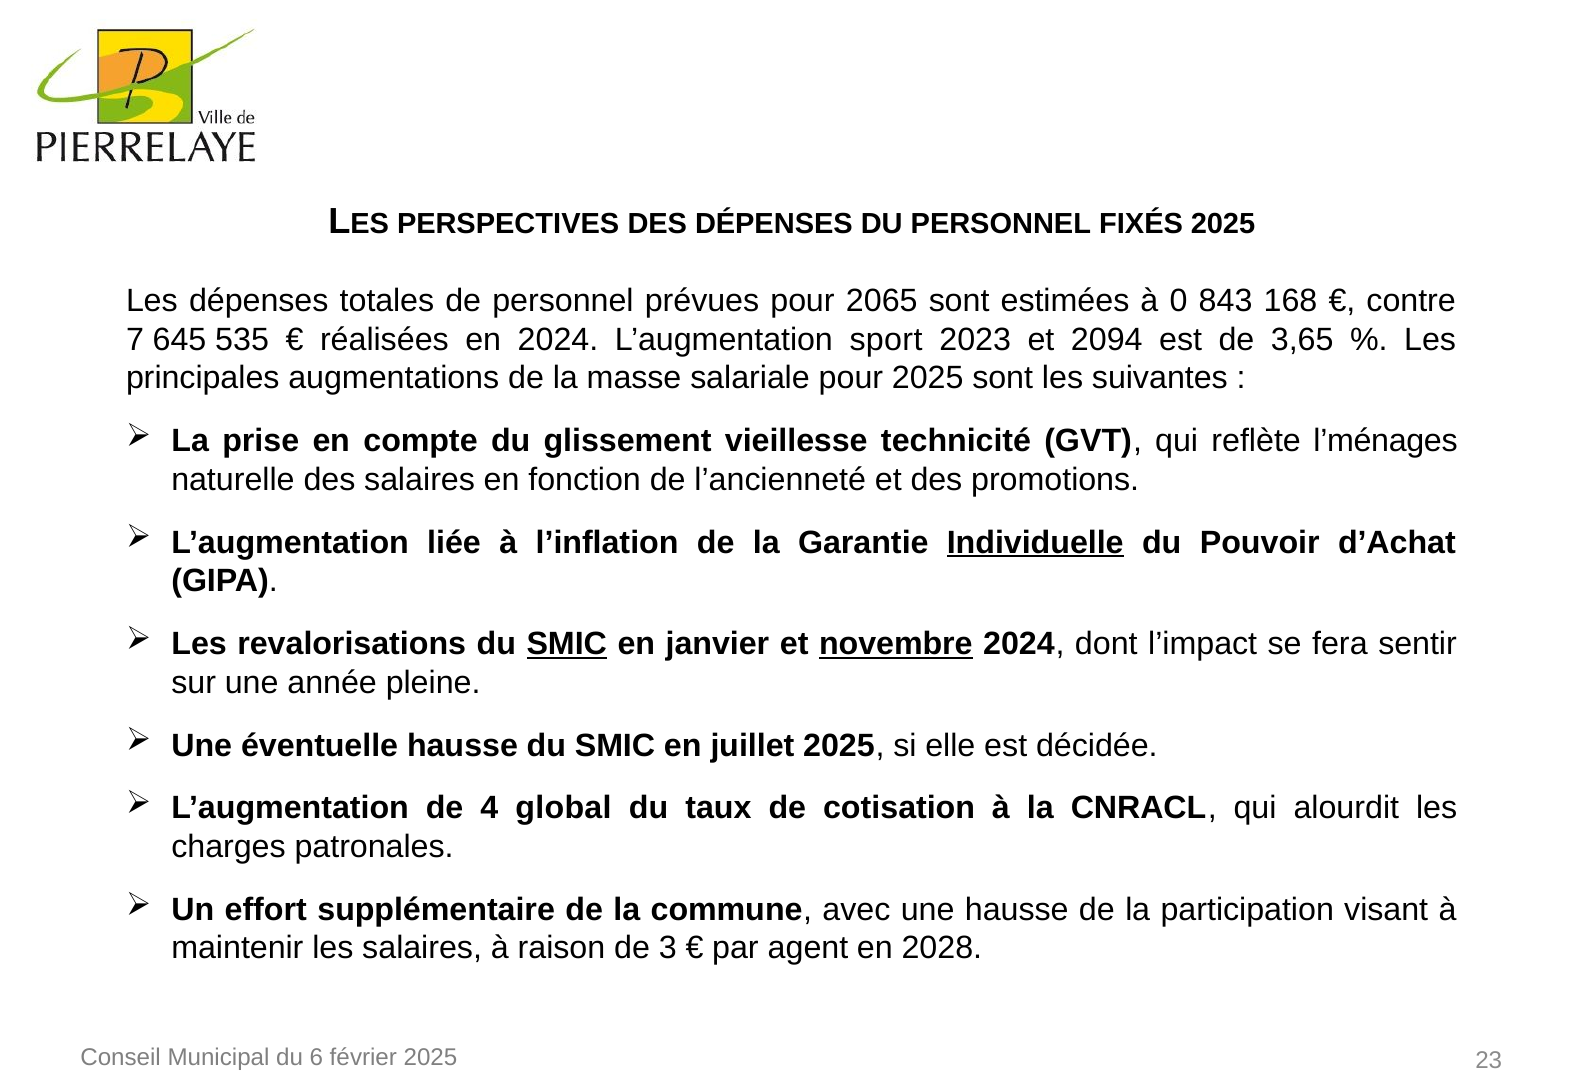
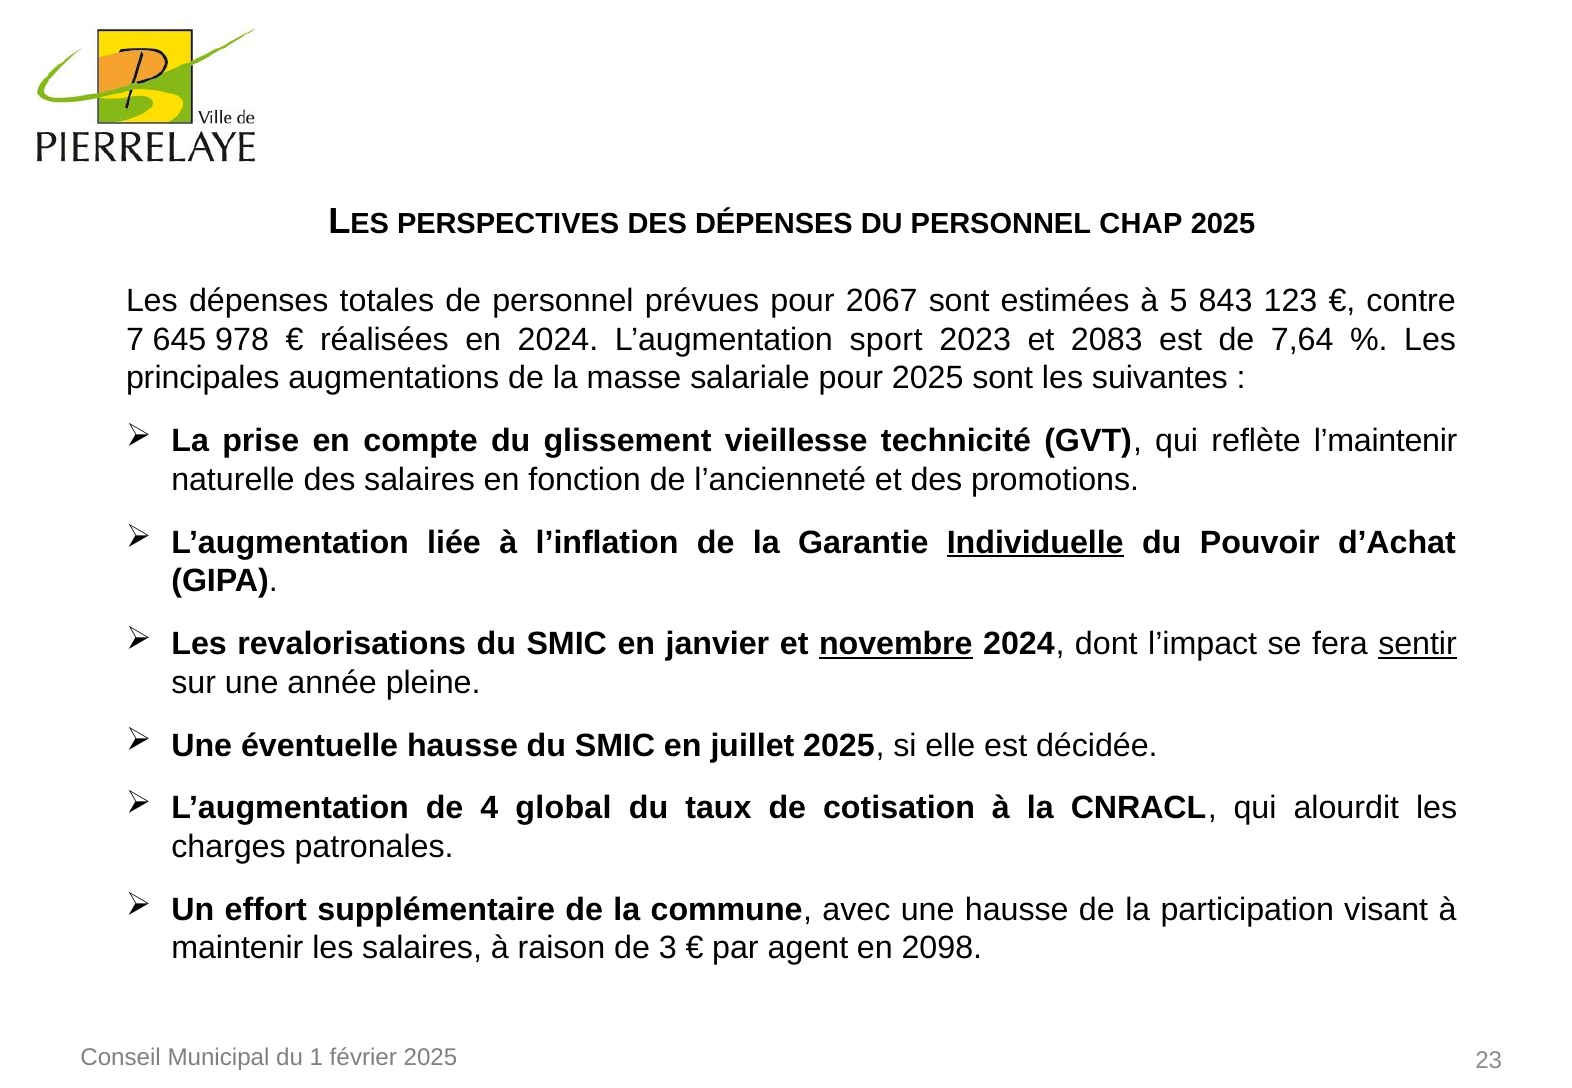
FIXÉS: FIXÉS -> CHAP
2065: 2065 -> 2067
0: 0 -> 5
168: 168 -> 123
535: 535 -> 978
2094: 2094 -> 2083
3,65: 3,65 -> 7,64
l’ménages: l’ménages -> l’maintenir
SMIC at (567, 644) underline: present -> none
sentir underline: none -> present
2028: 2028 -> 2098
6: 6 -> 1
